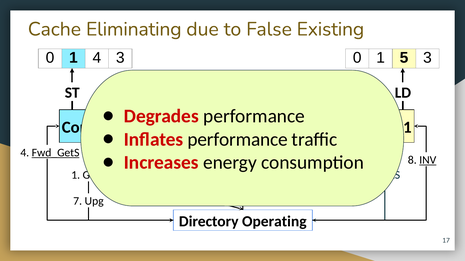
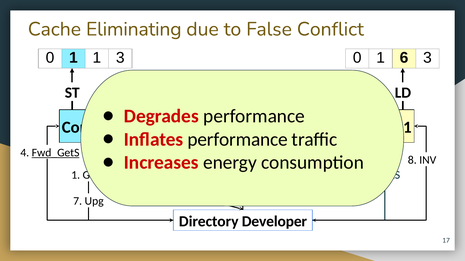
Existing: Existing -> Conflict
1 4: 4 -> 1
1 5: 5 -> 6
INV underline: present -> none
Operating: Operating -> Developer
